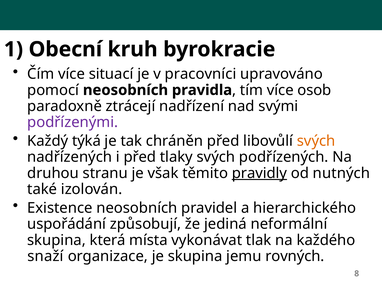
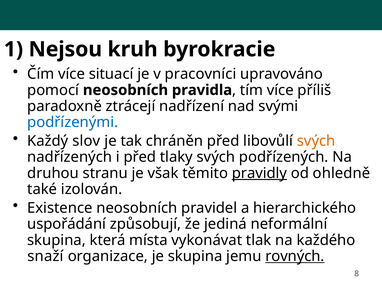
Obecní: Obecní -> Nejsou
osob: osob -> příliš
podřízenými colour: purple -> blue
týká: týká -> slov
nutných: nutných -> ohledně
rovných underline: none -> present
